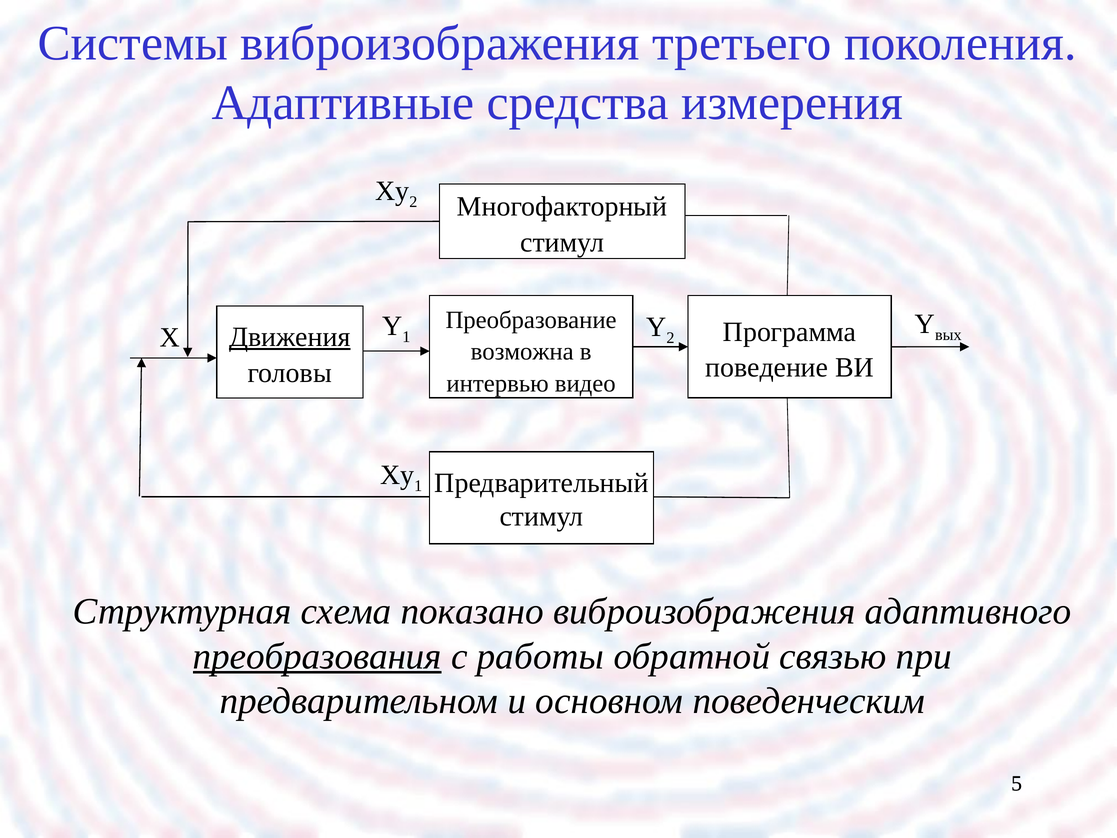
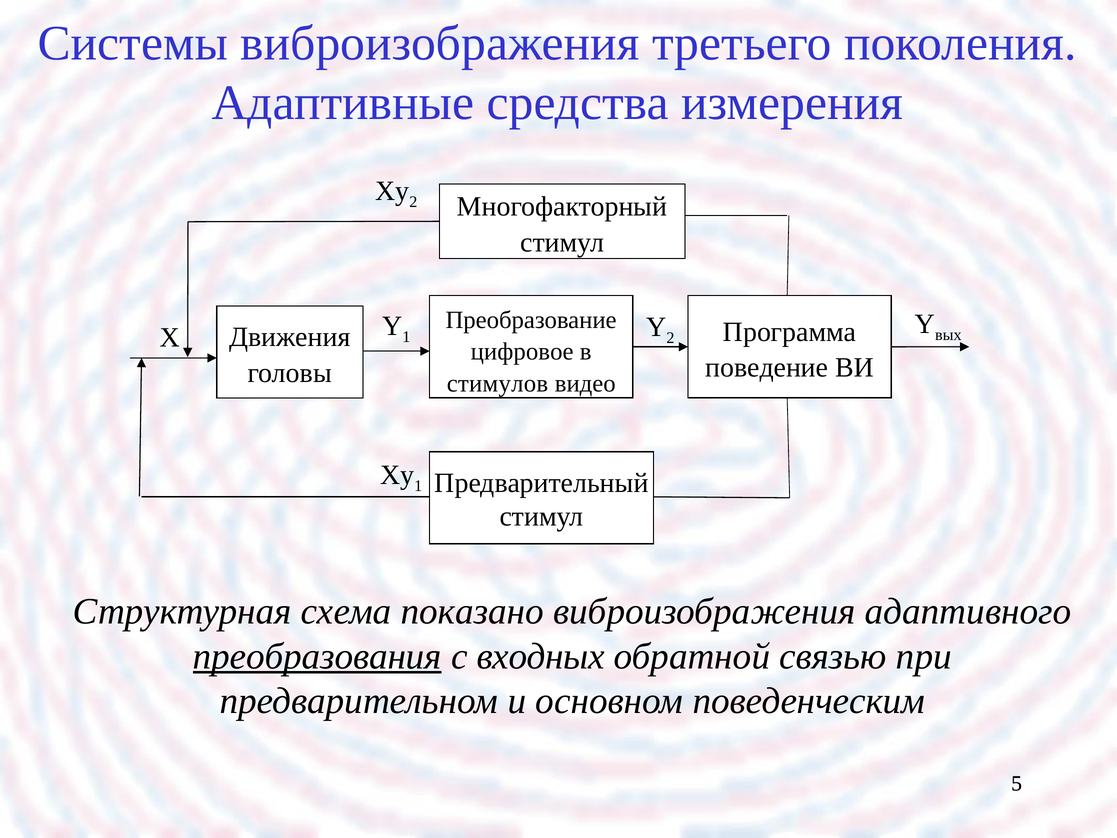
Движения underline: present -> none
возможна: возможна -> цифровое
интервью: интервью -> стимулов
работы: работы -> входных
